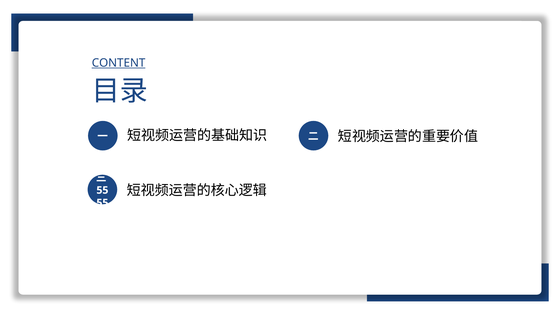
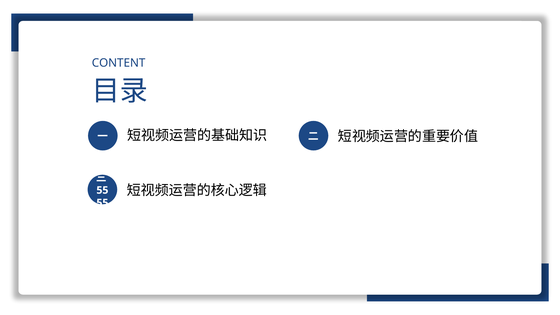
CONTENT underline: present -> none
